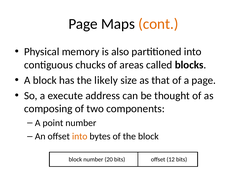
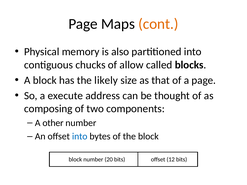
areas: areas -> allow
point: point -> other
into at (80, 137) colour: orange -> blue
